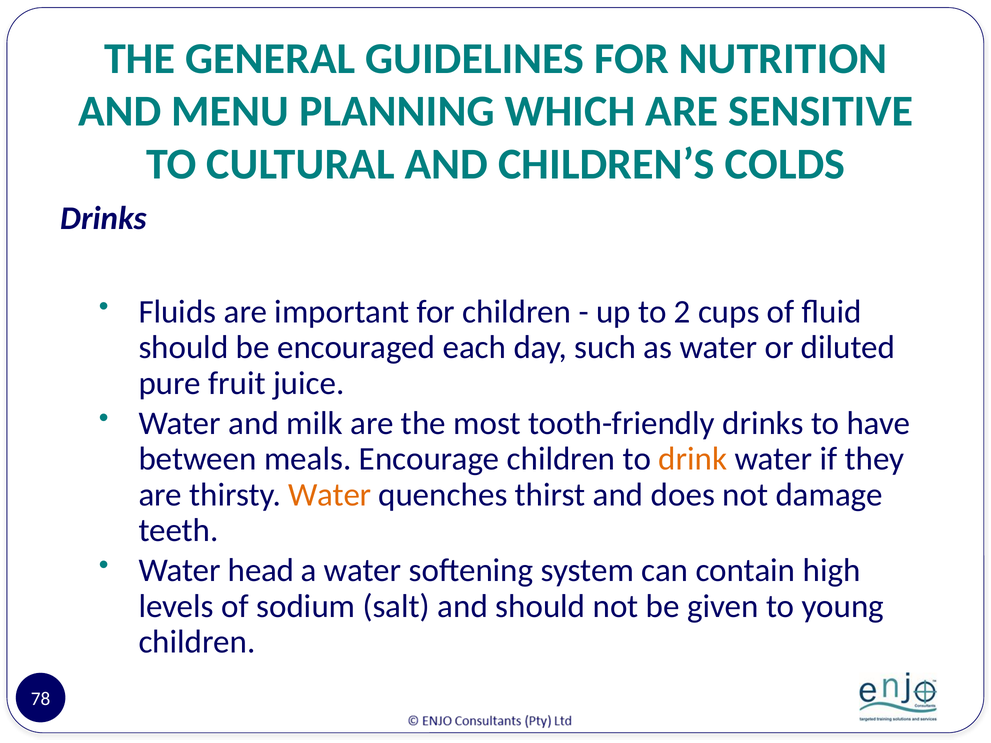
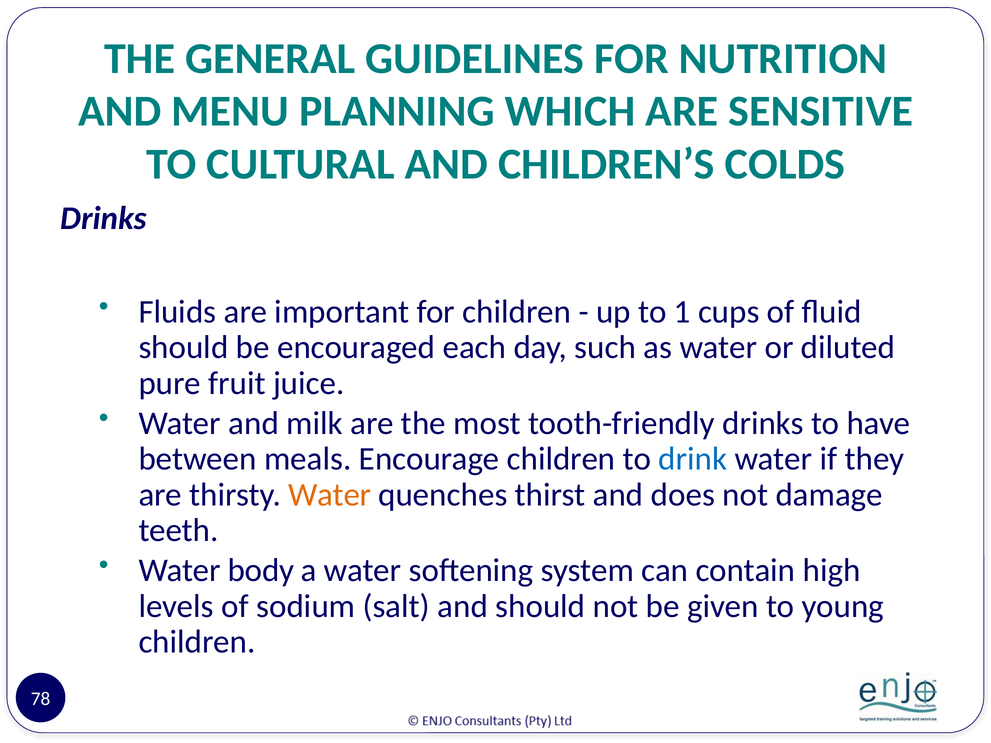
2: 2 -> 1
drink colour: orange -> blue
head: head -> body
